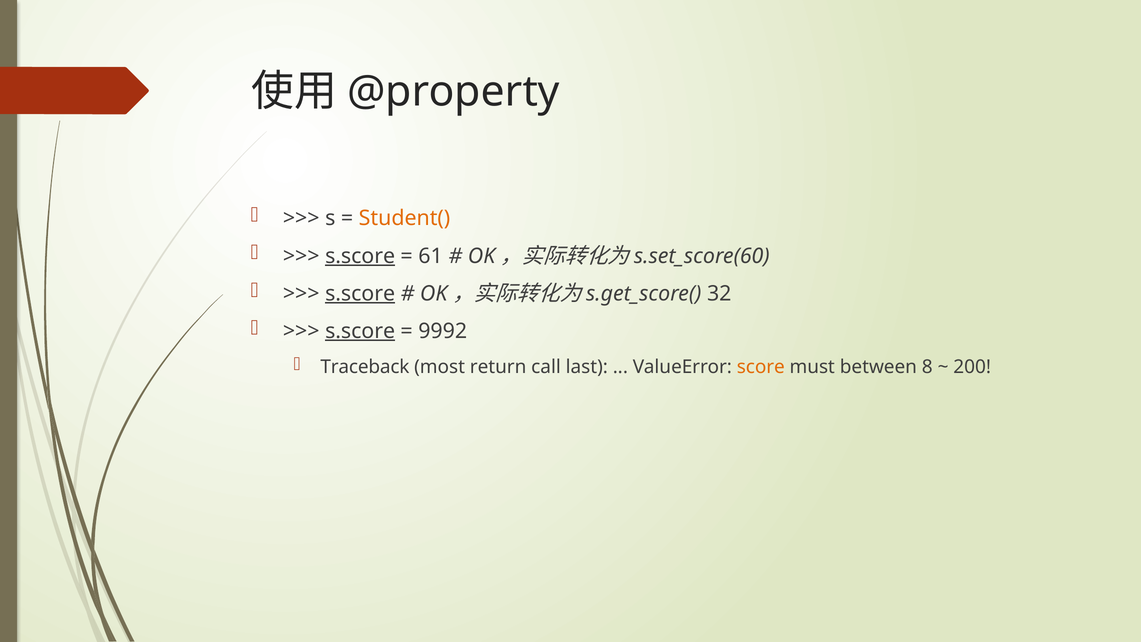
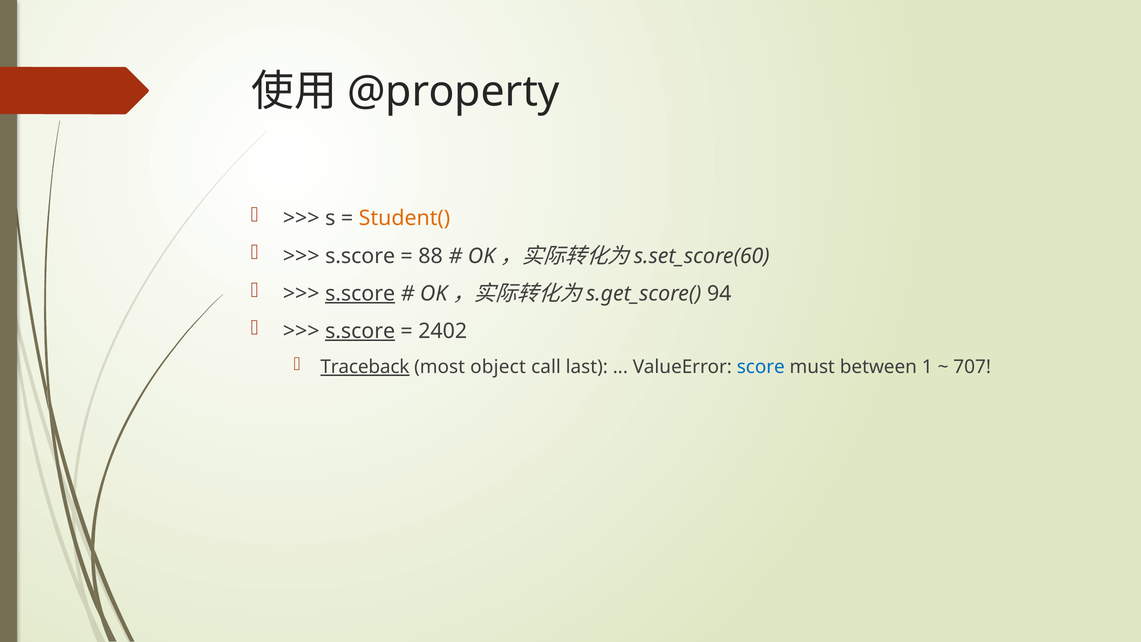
s.score at (360, 256) underline: present -> none
61: 61 -> 88
32: 32 -> 94
9992: 9992 -> 2402
Traceback underline: none -> present
return: return -> object
score colour: orange -> blue
8: 8 -> 1
200: 200 -> 707
